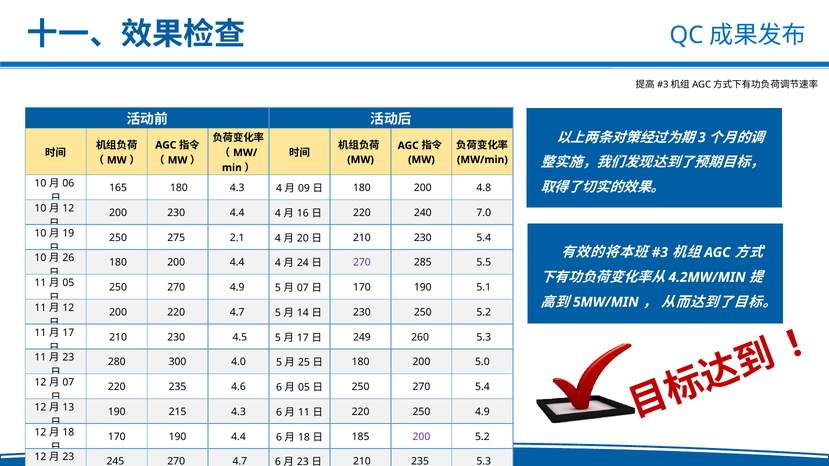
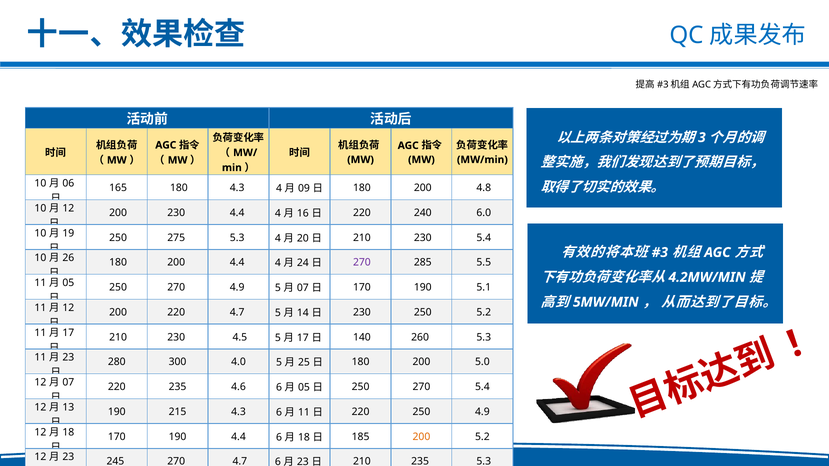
7.0: 7.0 -> 6.0
275 2.1: 2.1 -> 5.3
249: 249 -> 140
200 at (421, 437) colour: purple -> orange
